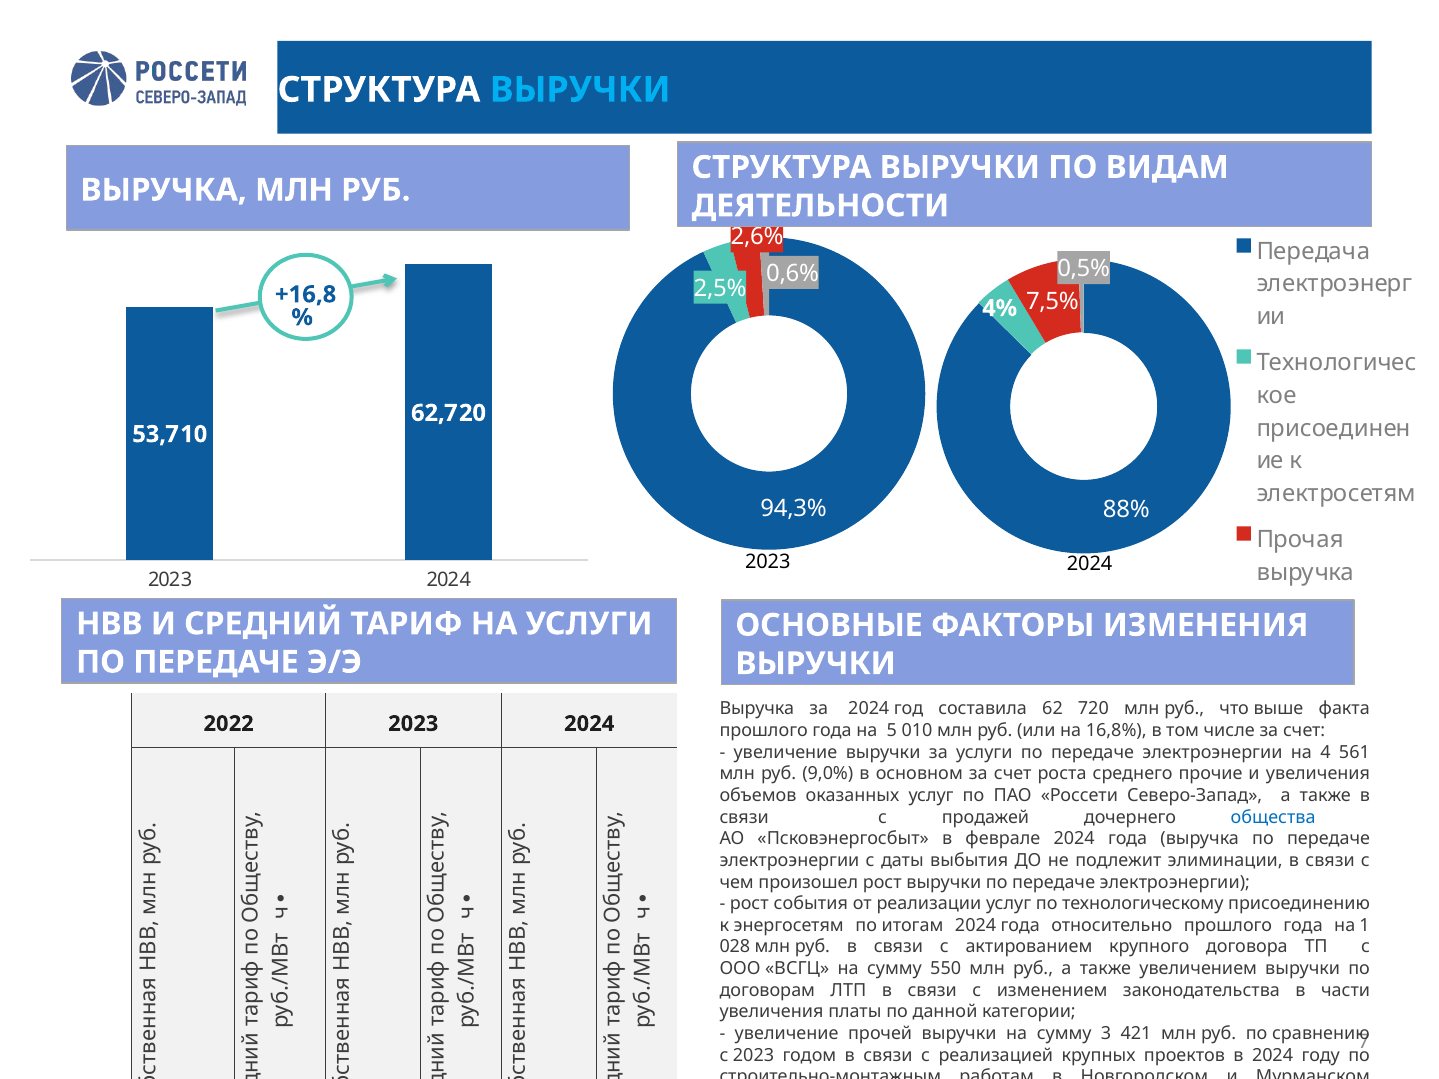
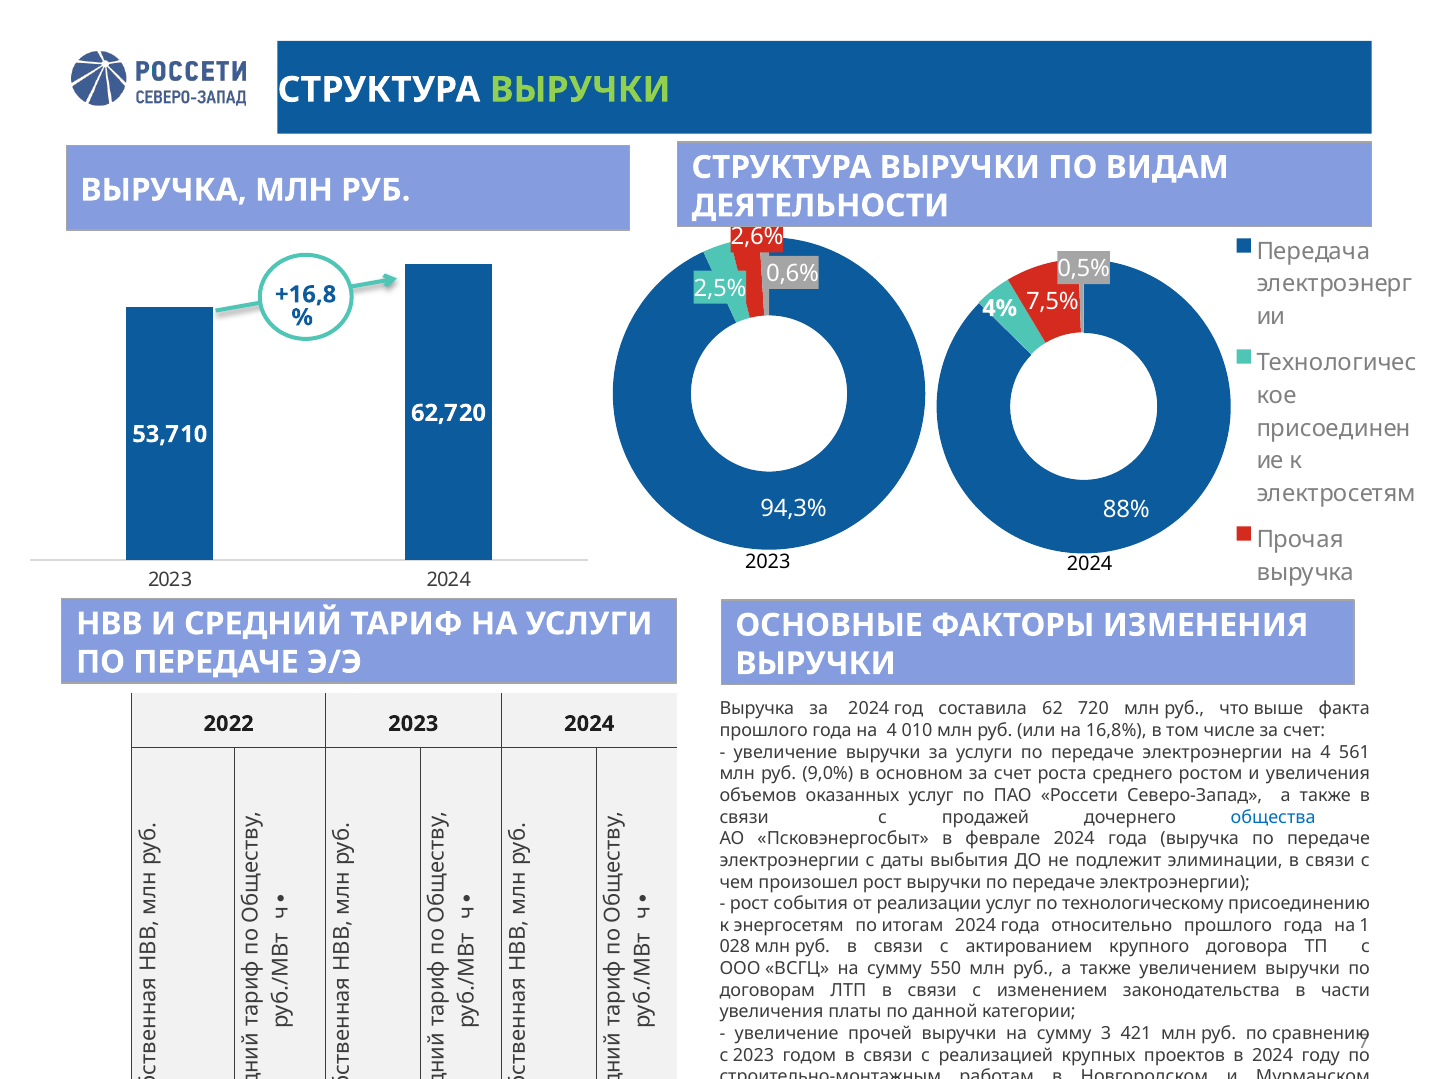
ВЫРУЧКИ at (580, 90) colour: light blue -> light green
года на 5: 5 -> 4
прочие: прочие -> ростом
